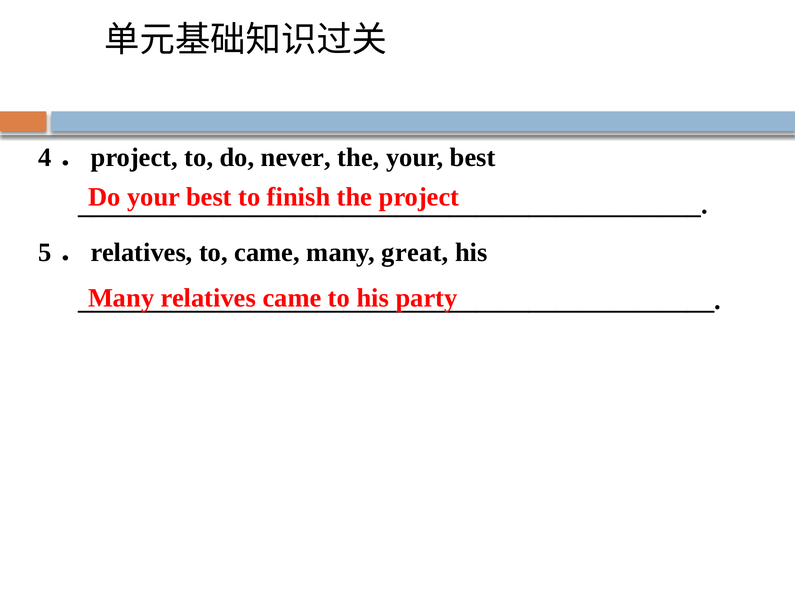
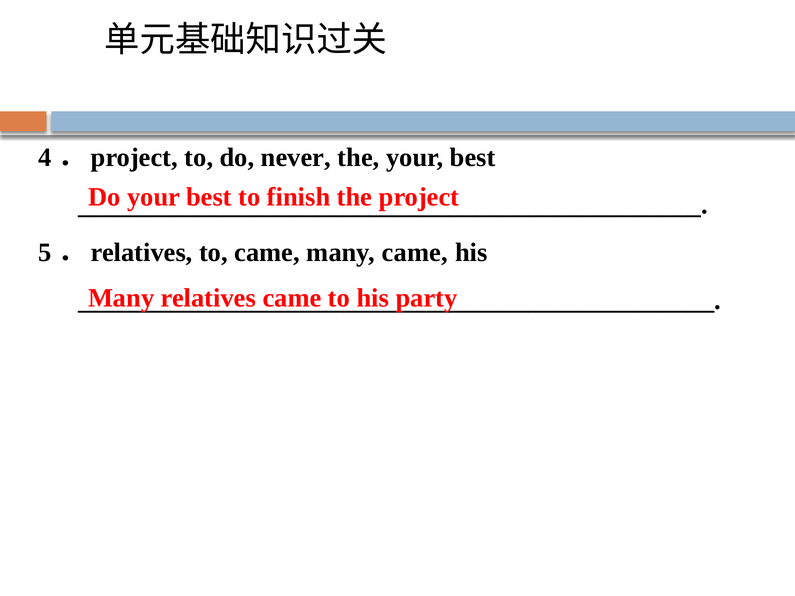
many great: great -> came
